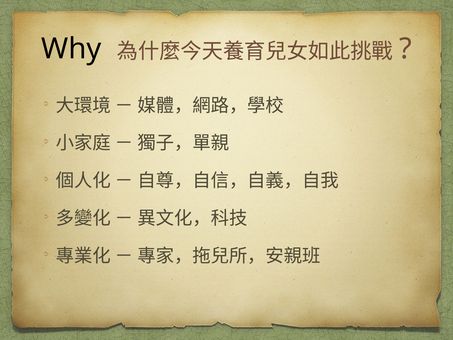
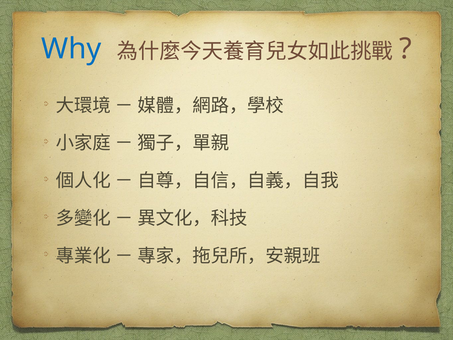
Why colour: black -> blue
